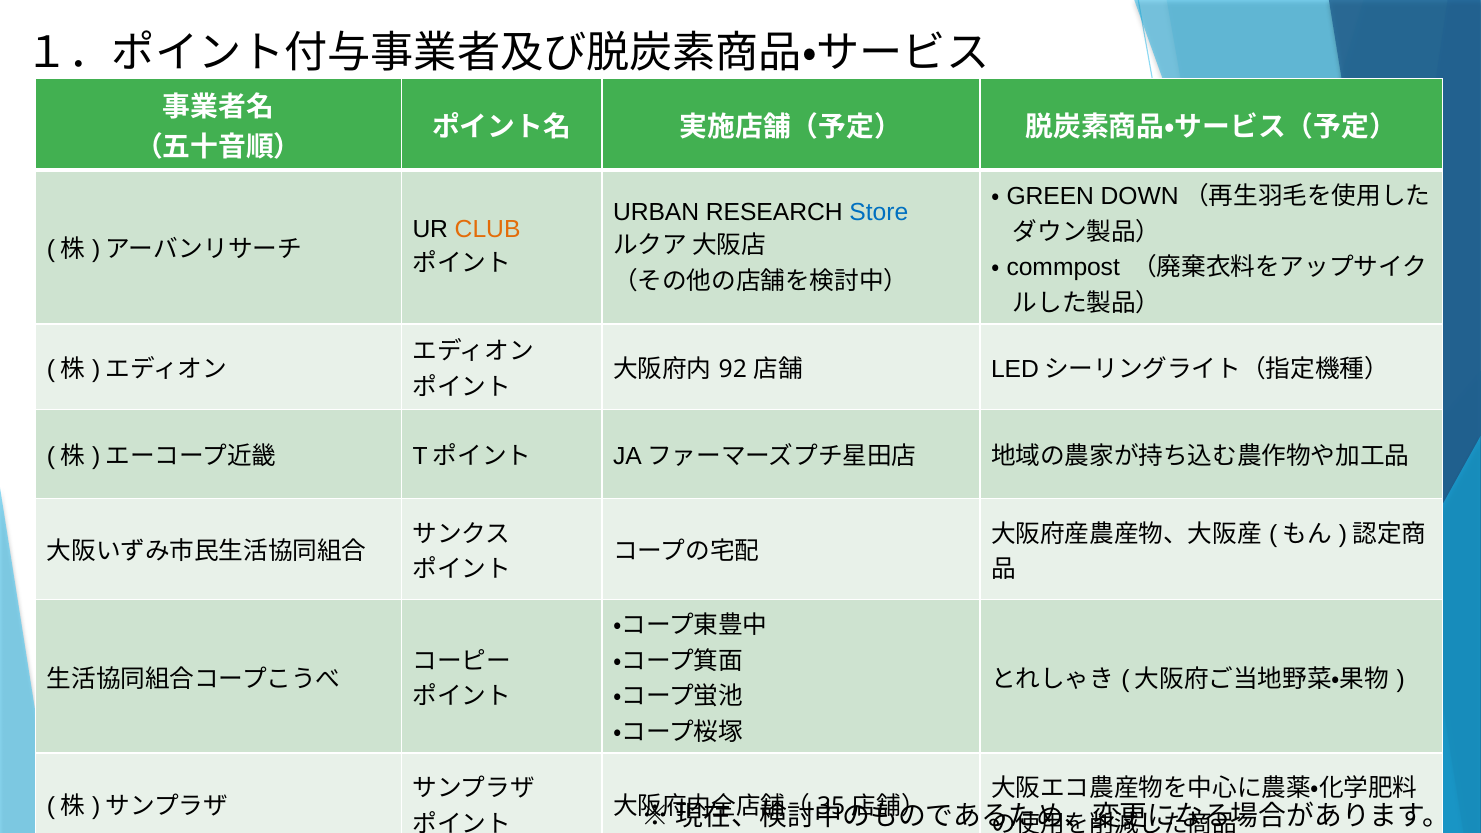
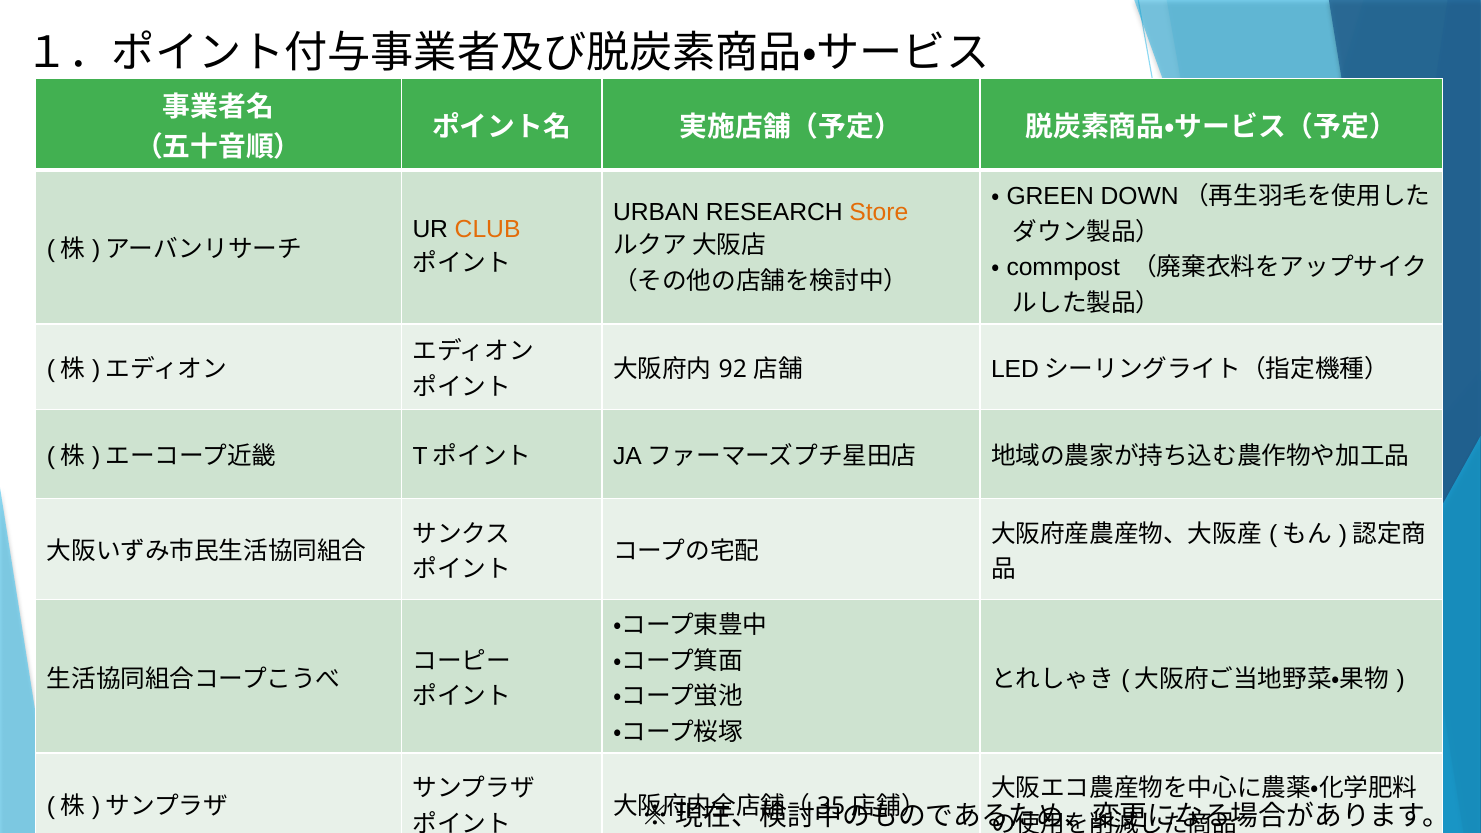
Store colour: blue -> orange
